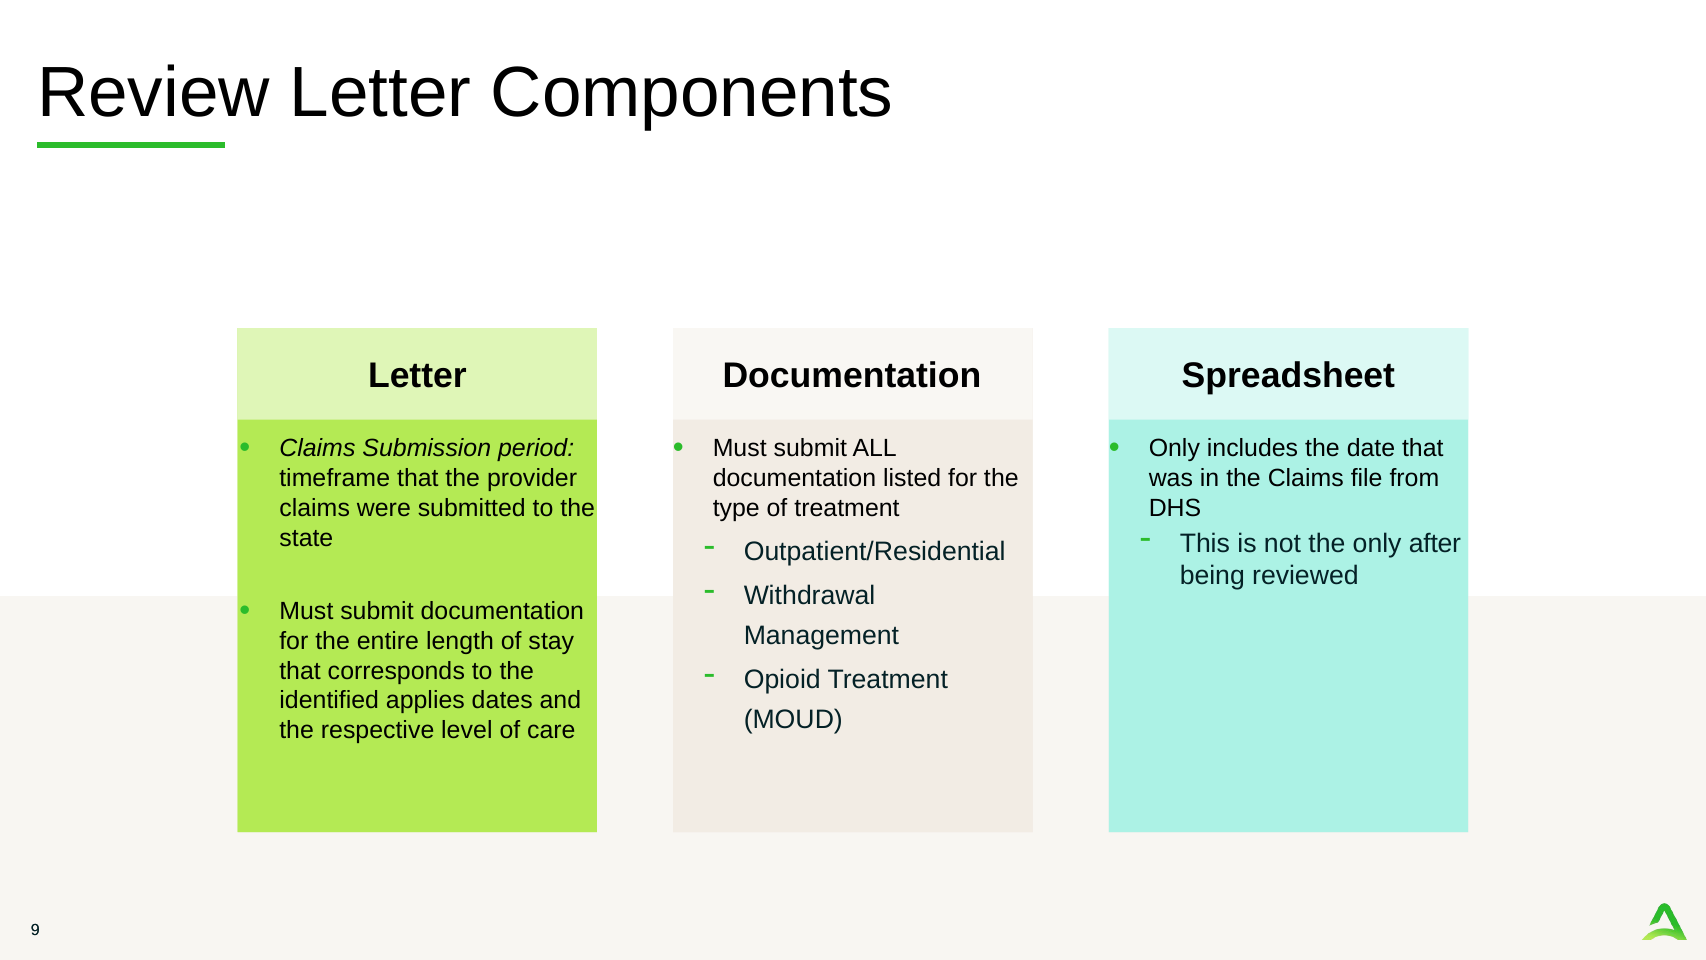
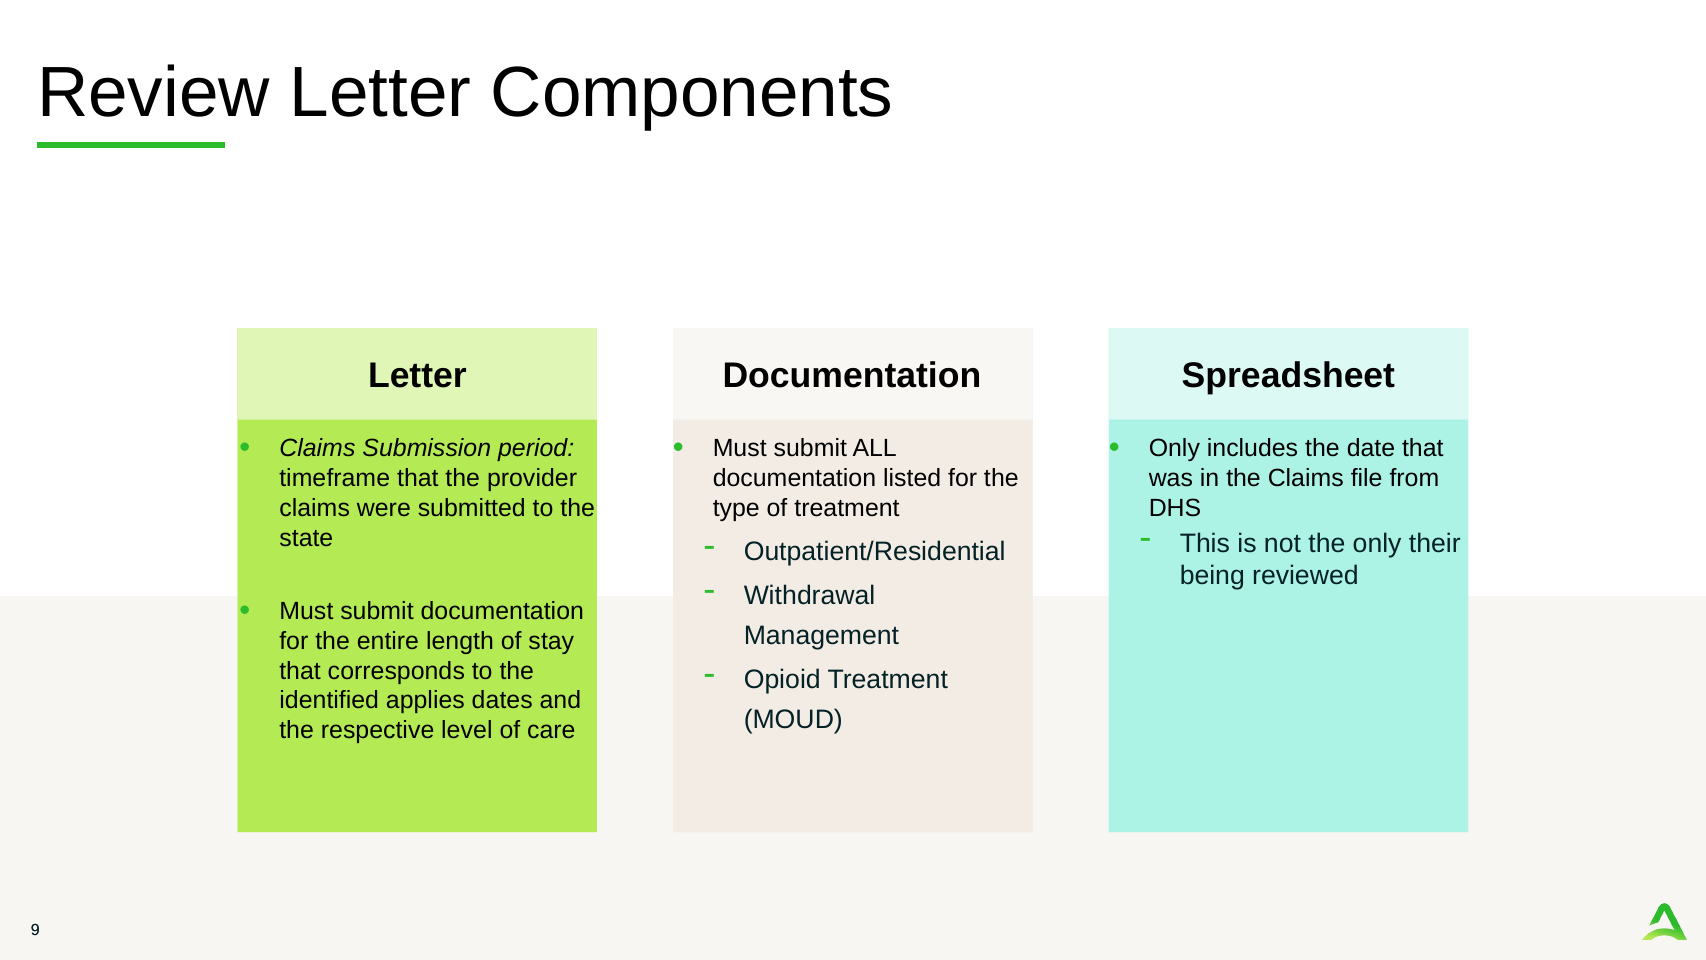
after: after -> their
